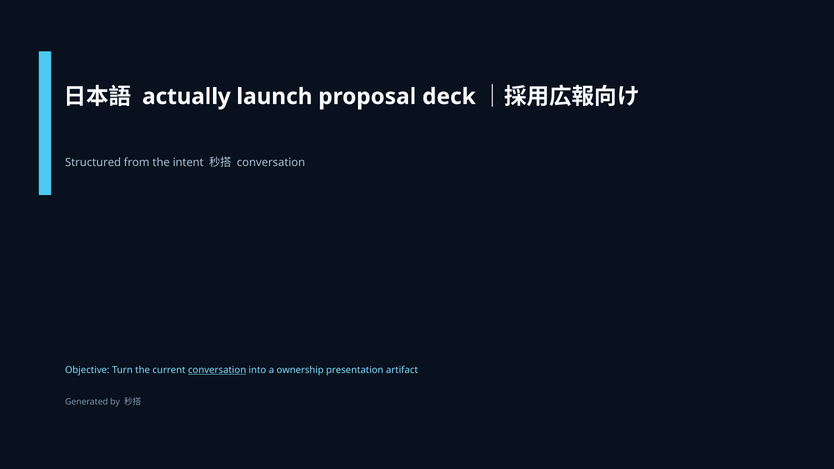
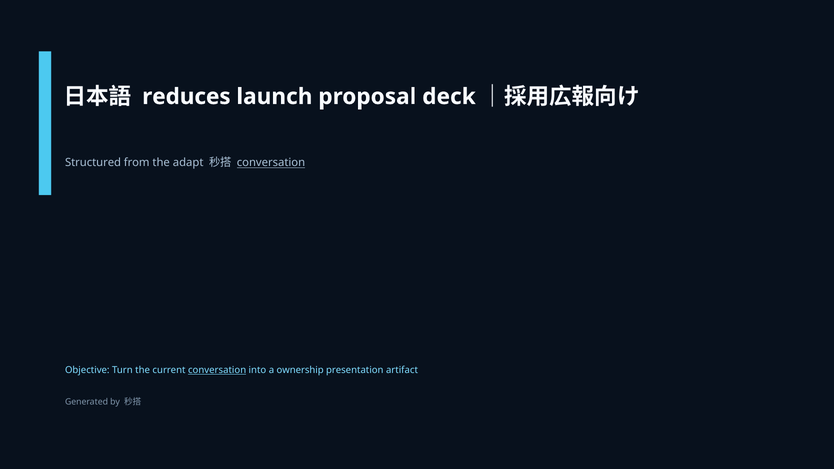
actually: actually -> reduces
intent: intent -> adapt
conversation at (271, 163) underline: none -> present
